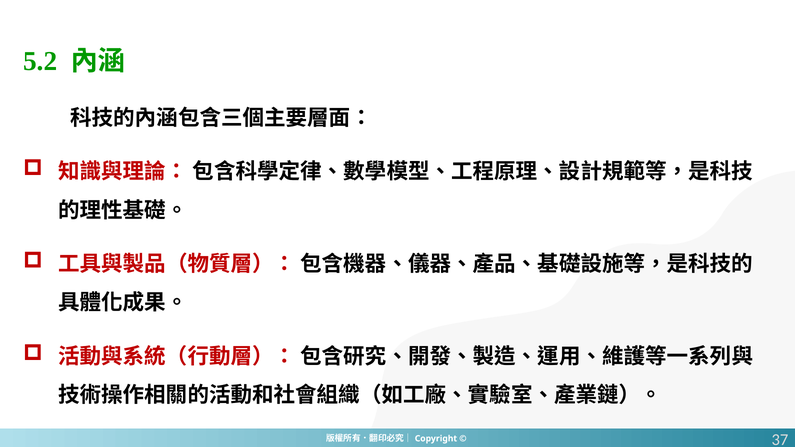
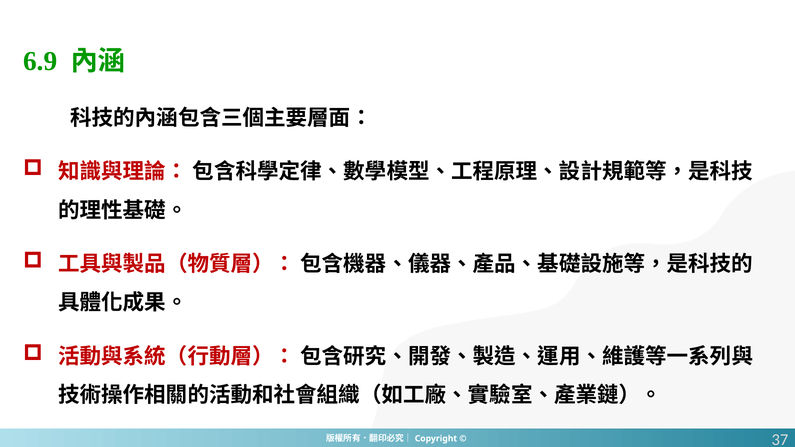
5.2: 5.2 -> 6.9
